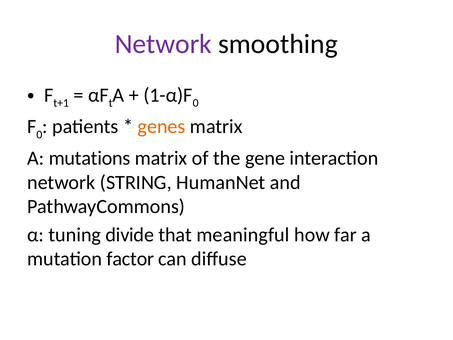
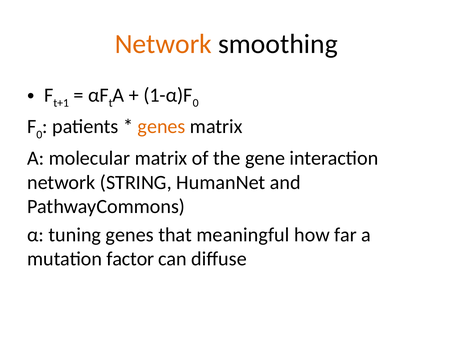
Network at (163, 44) colour: purple -> orange
mutations: mutations -> molecular
tuning divide: divide -> genes
